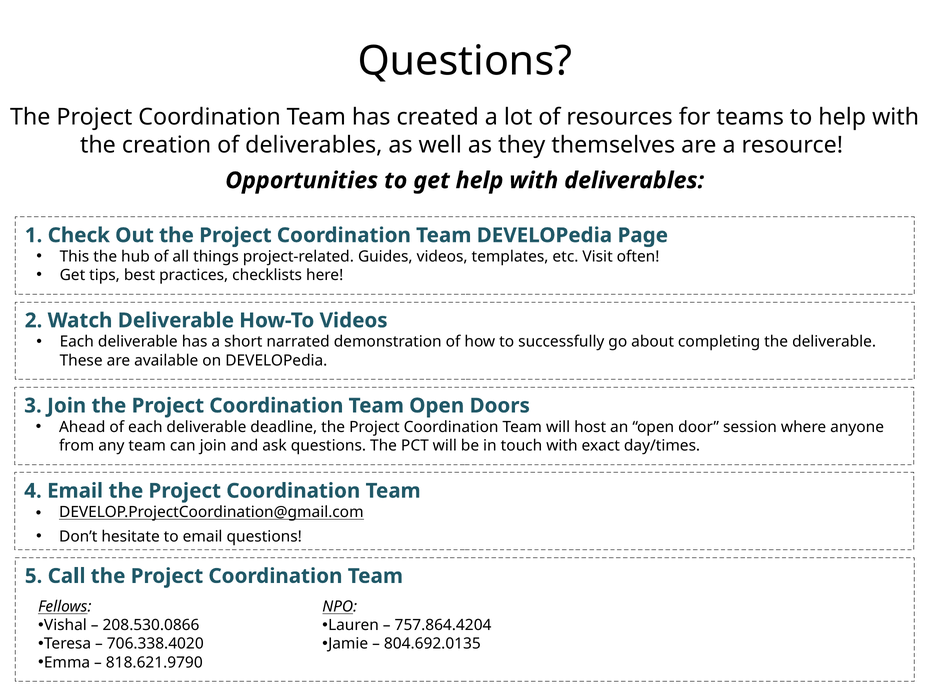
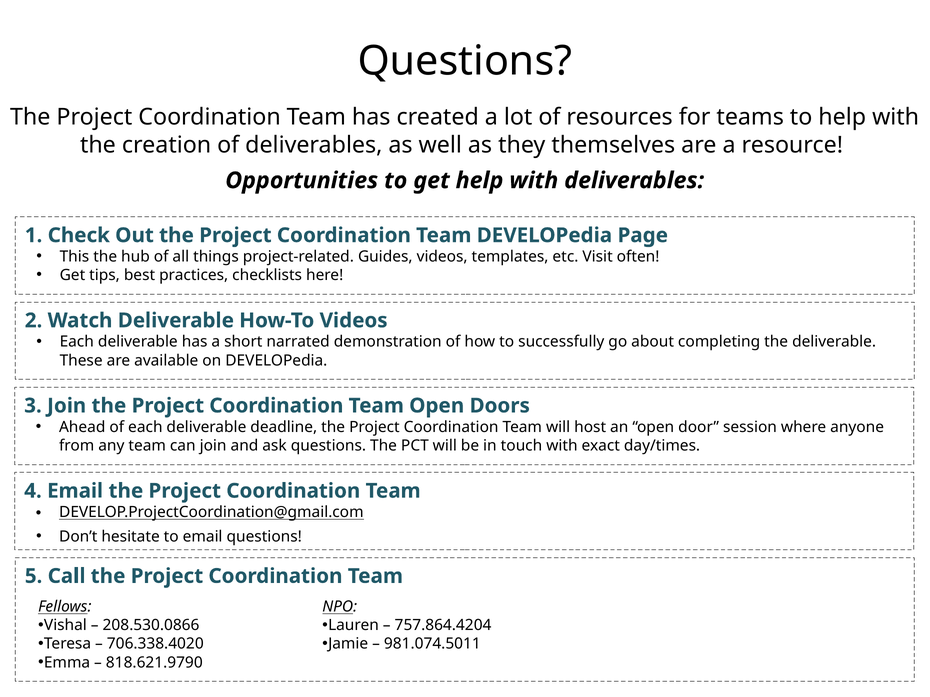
804.692.0135: 804.692.0135 -> 981.074.5011
